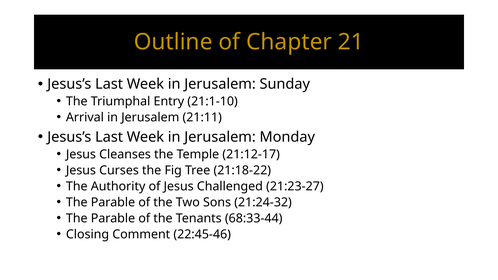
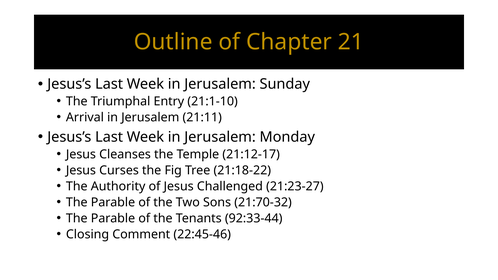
21:24-32: 21:24-32 -> 21:70-32
68:33-44: 68:33-44 -> 92:33-44
